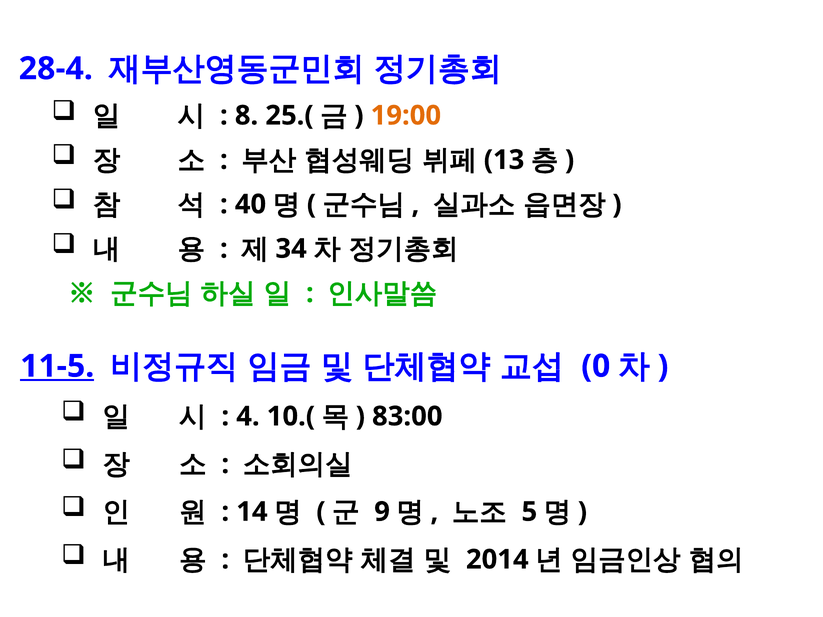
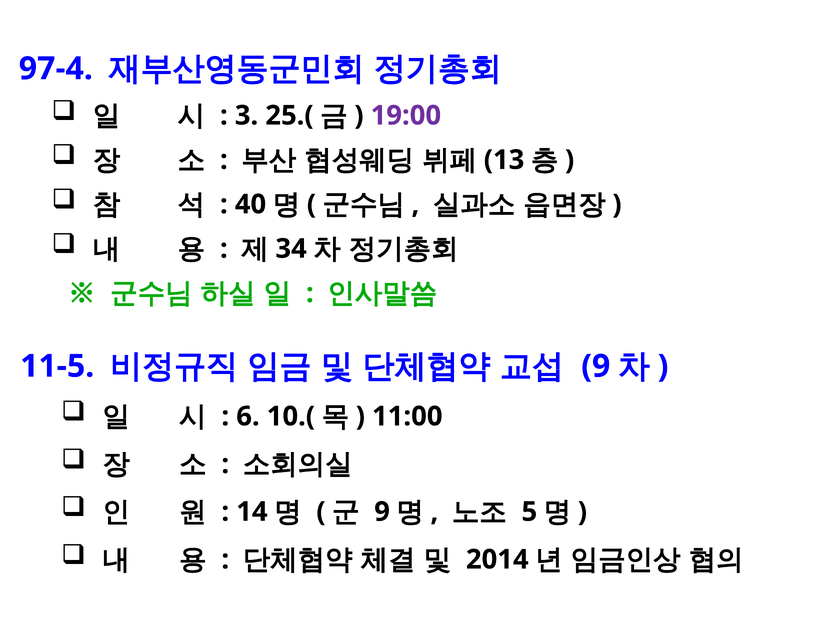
28-4: 28-4 -> 97-4
8: 8 -> 3
19:00 colour: orange -> purple
11-5 underline: present -> none
0 at (596, 366): 0 -> 9
4: 4 -> 6
83:00: 83:00 -> 11:00
